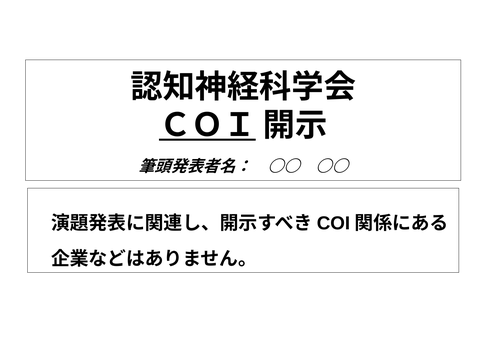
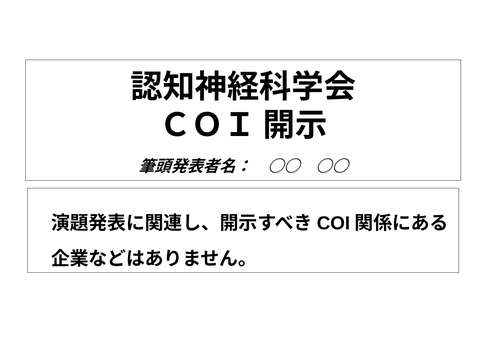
ＣＯＩ underline: present -> none
